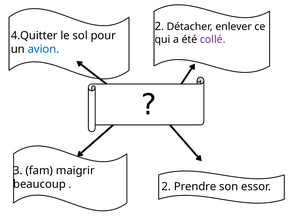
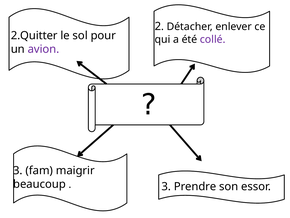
4.Quitter: 4.Quitter -> 2.Quitter
avion colour: blue -> purple
2 at (166, 186): 2 -> 3
